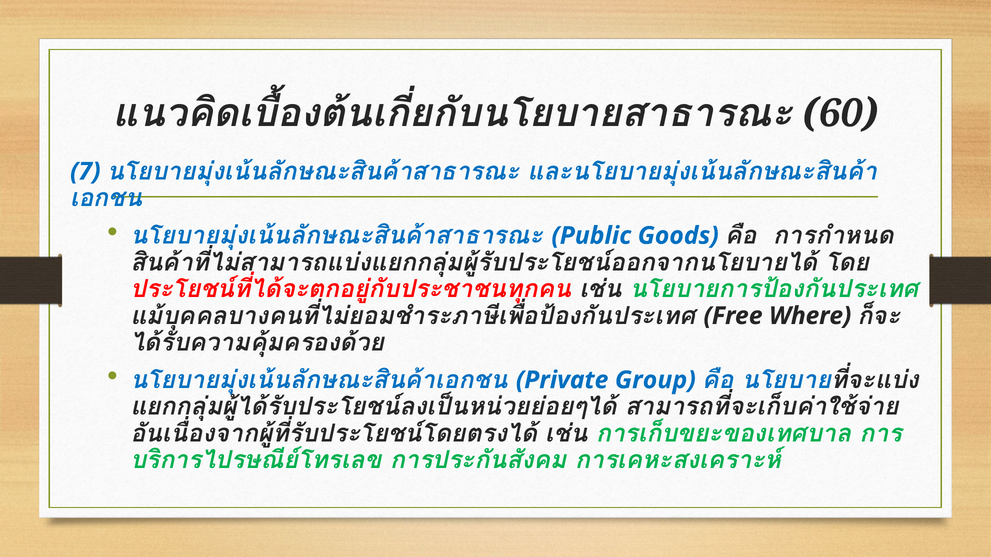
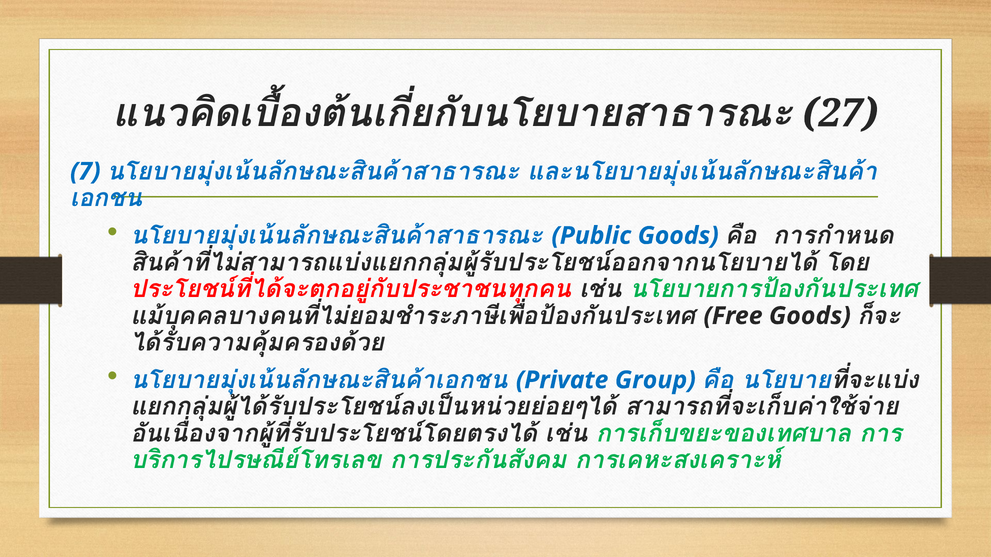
60: 60 -> 27
Free Where: Where -> Goods
